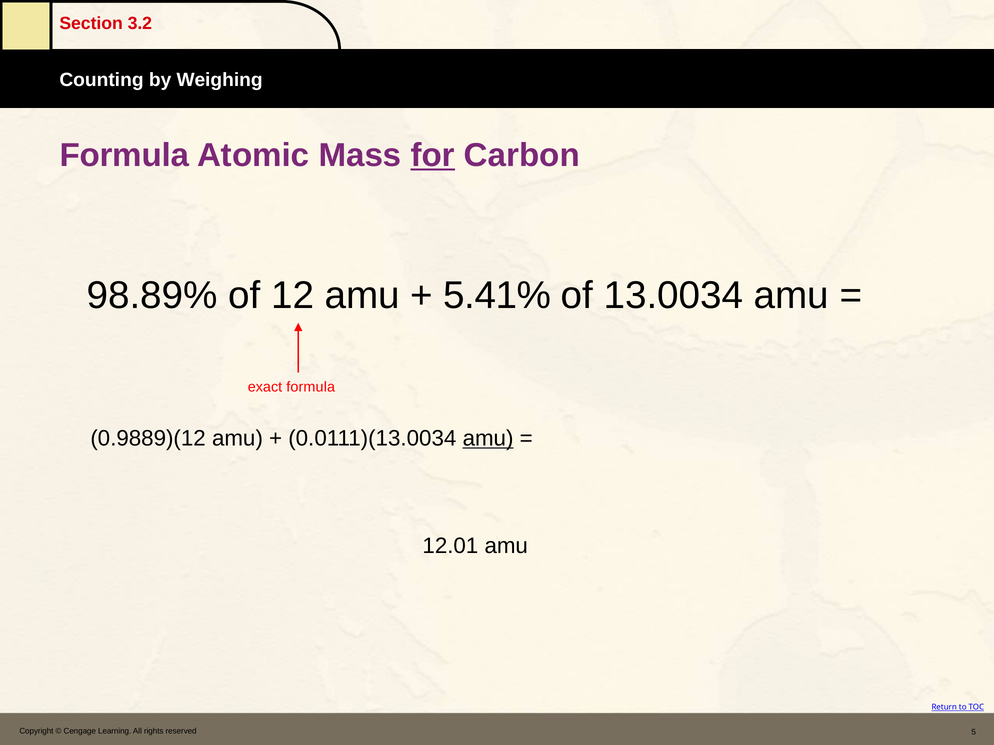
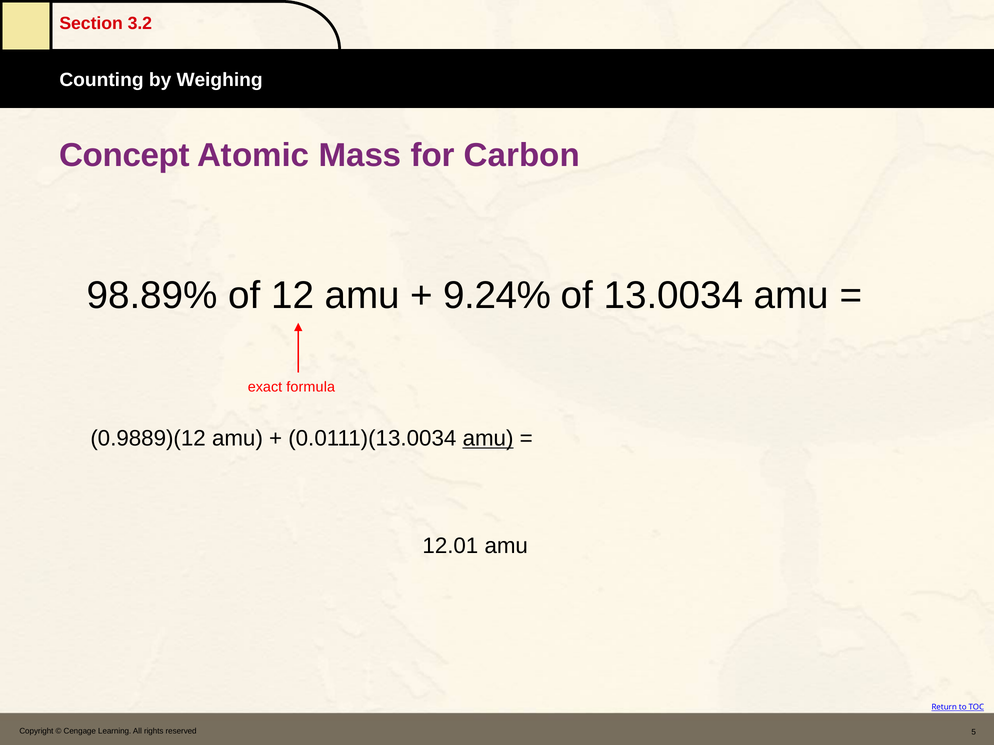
Formula at (124, 156): Formula -> Concept
for underline: present -> none
5.41%: 5.41% -> 9.24%
